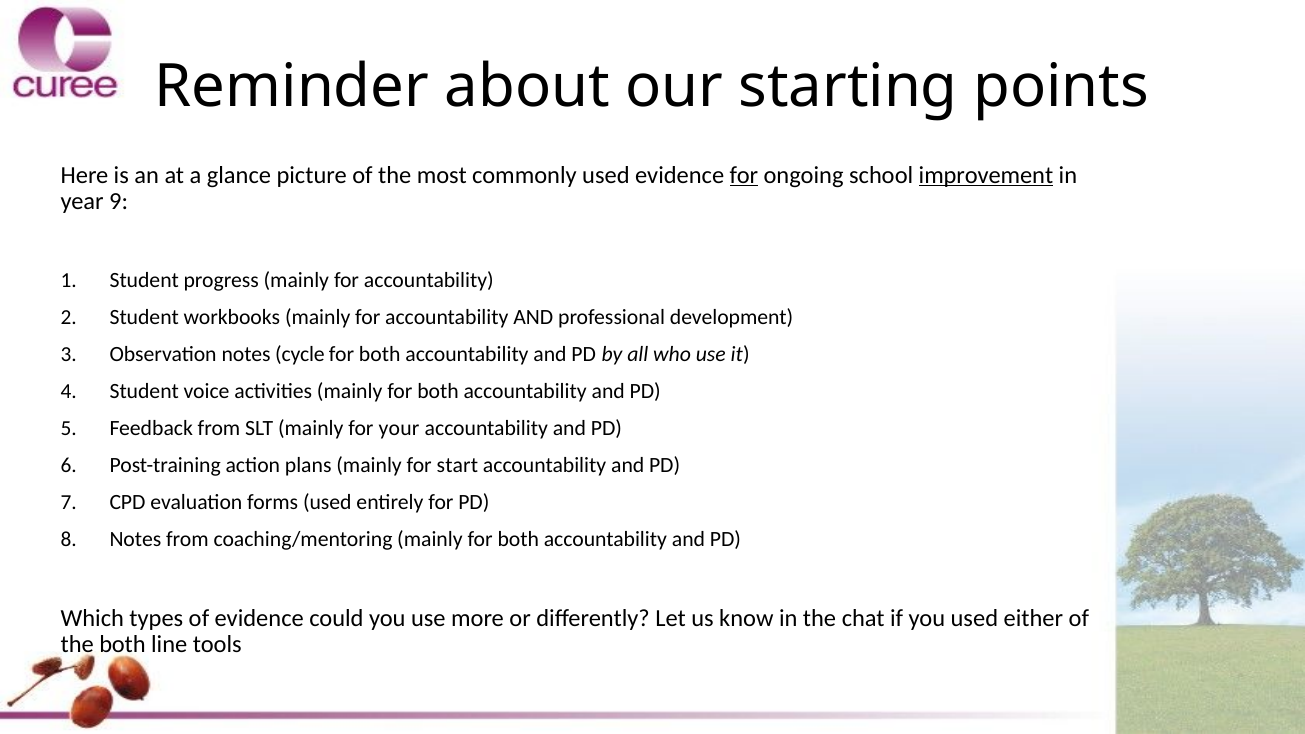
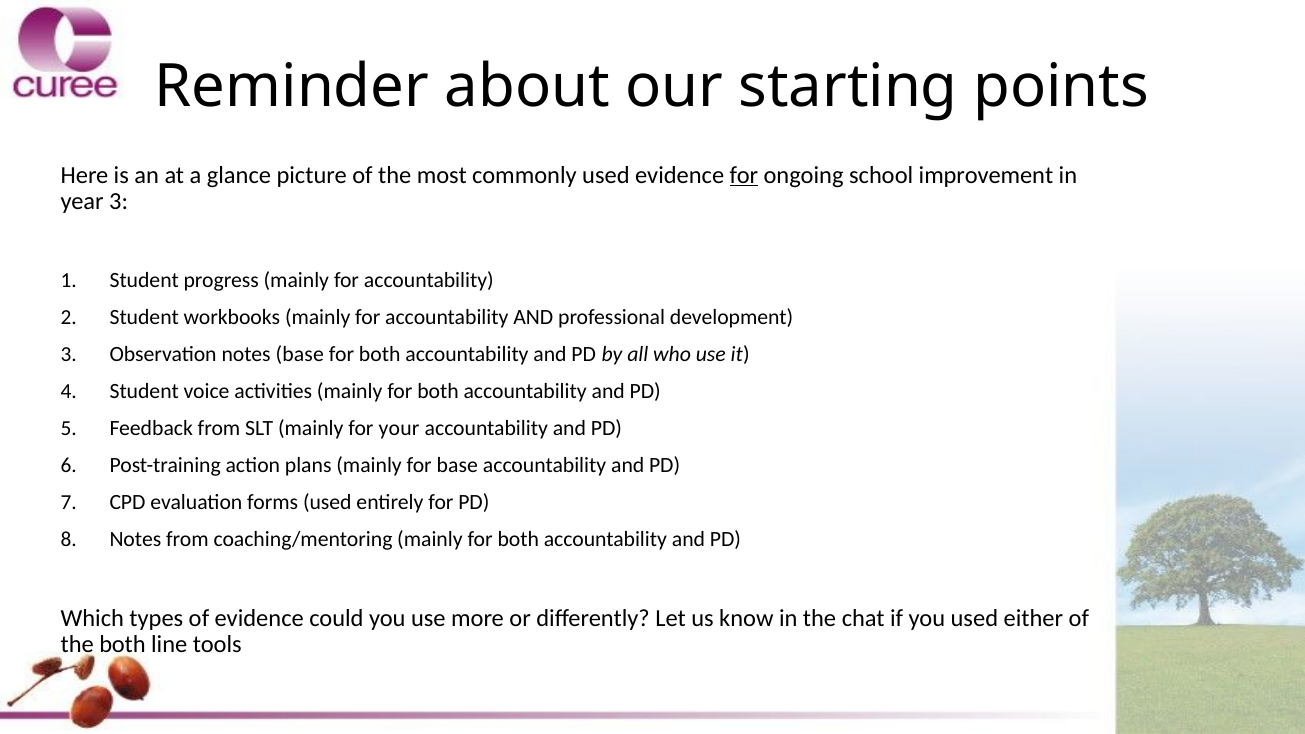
improvement underline: present -> none
year 9: 9 -> 3
notes cycle: cycle -> base
for start: start -> base
